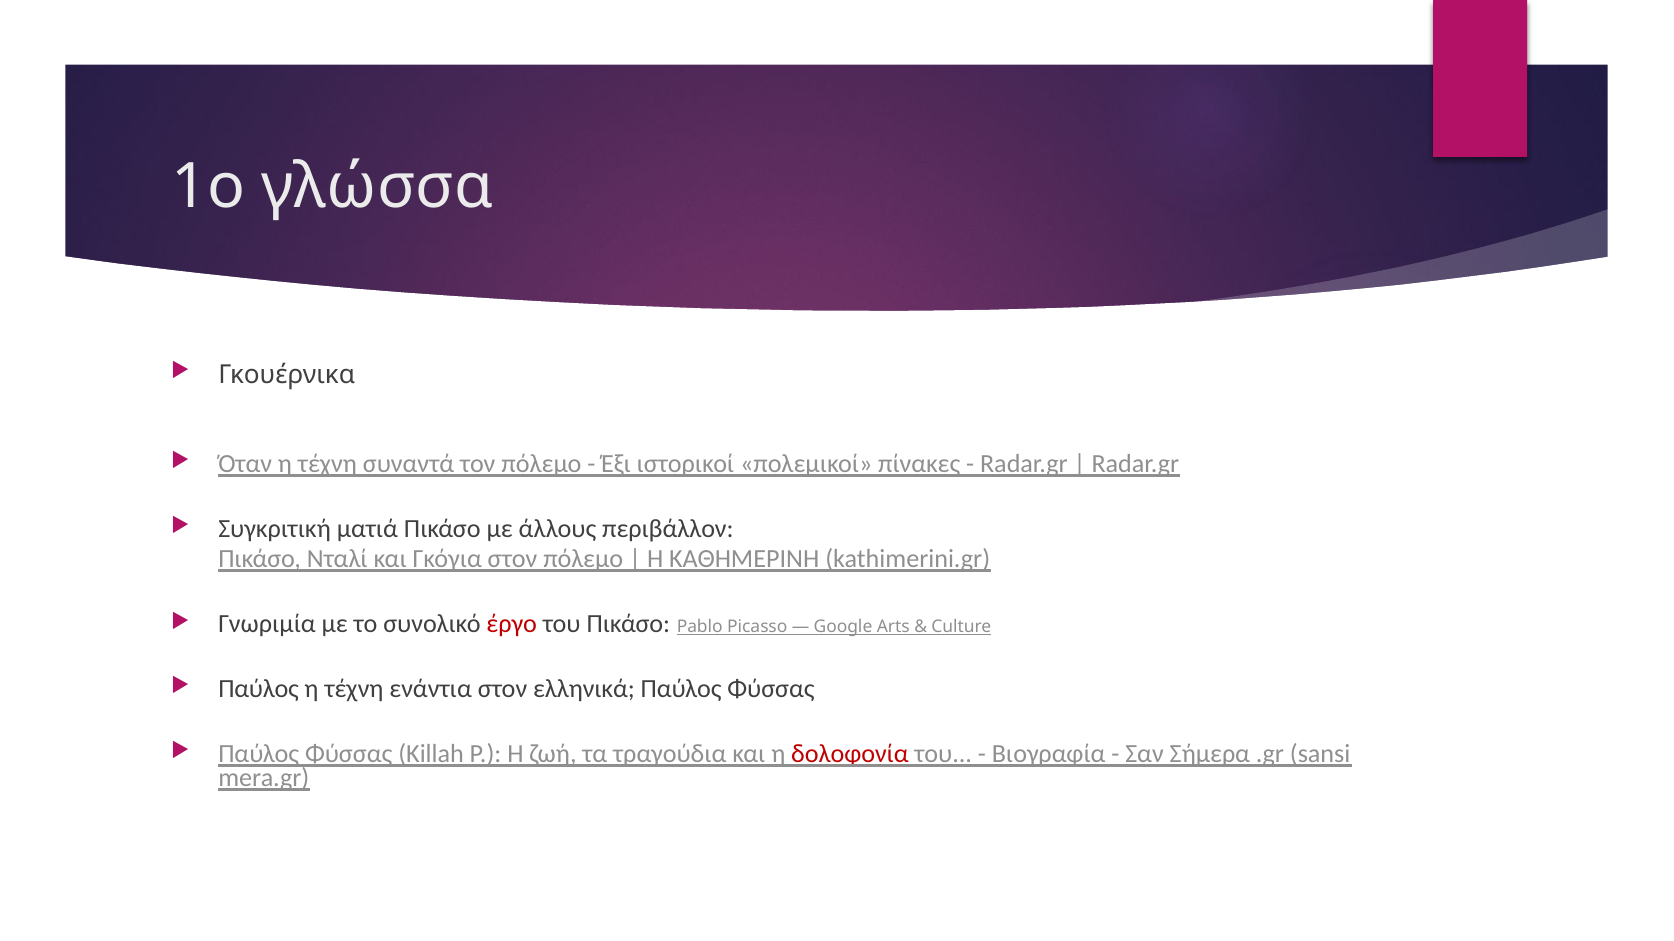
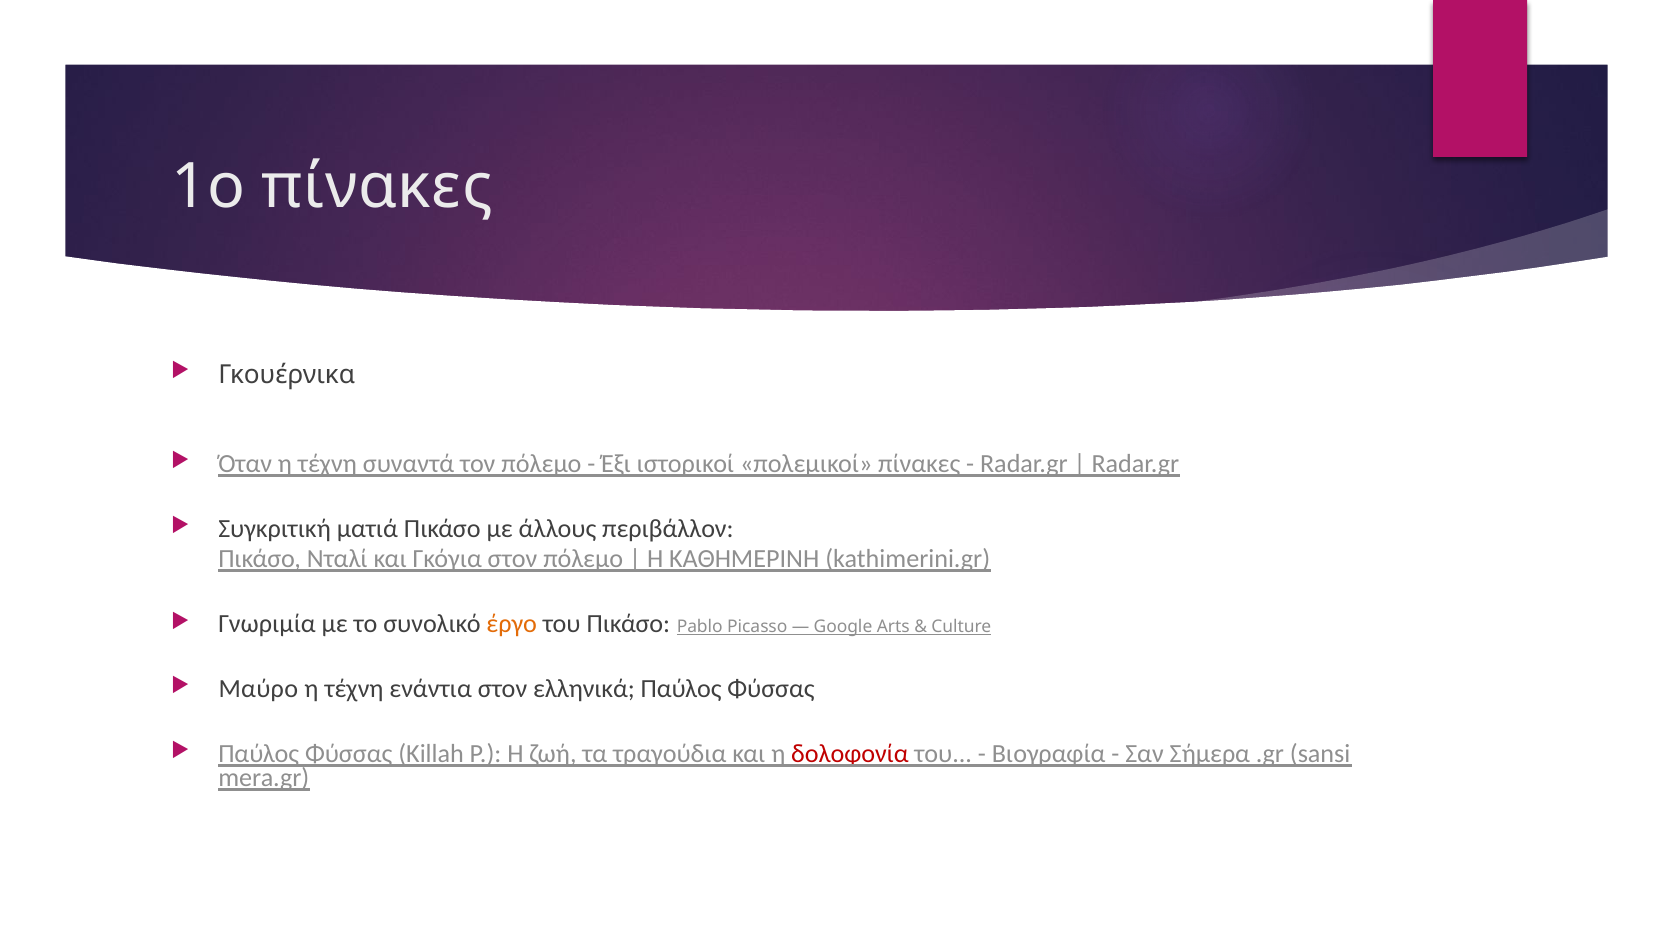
1ο γλώσσα: γλώσσα -> πίνακες
έργο colour: red -> orange
Παύλος at (259, 689): Παύλος -> Μαύρο
